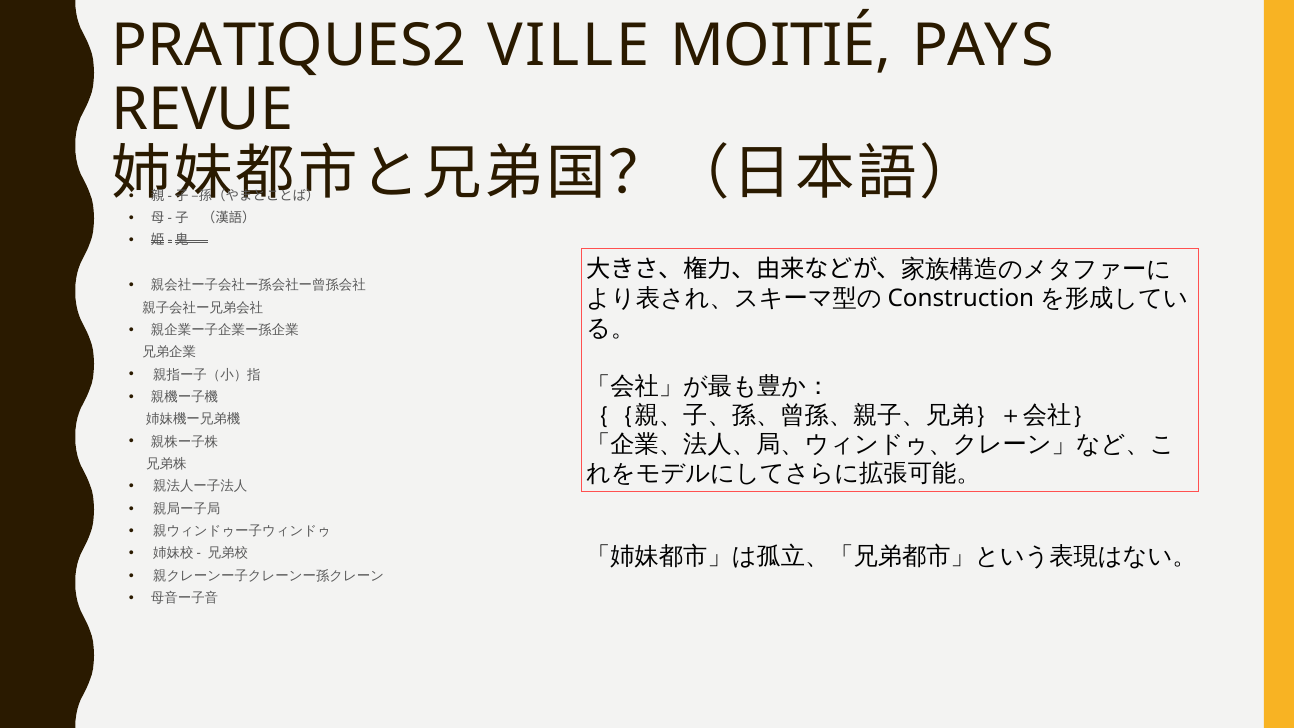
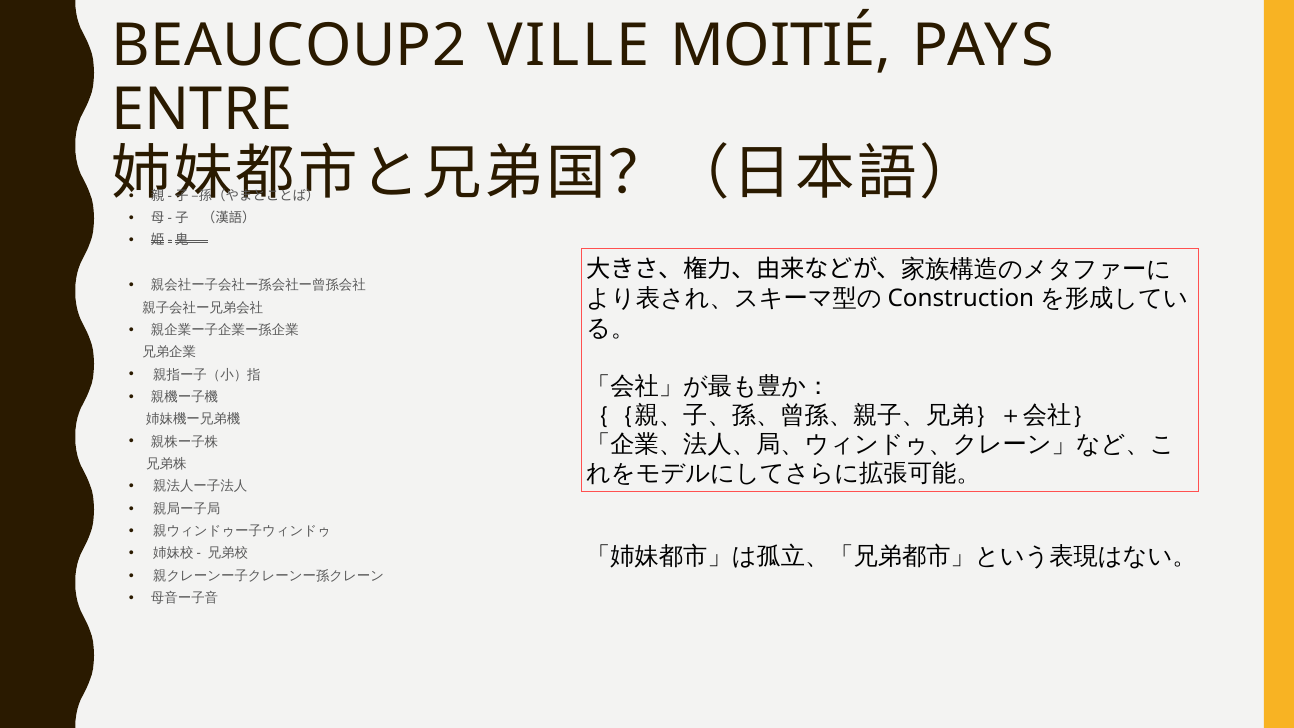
PRATIQUES2: PRATIQUES2 -> BEAUCOUP2
REVUE: REVUE -> ENTRE
